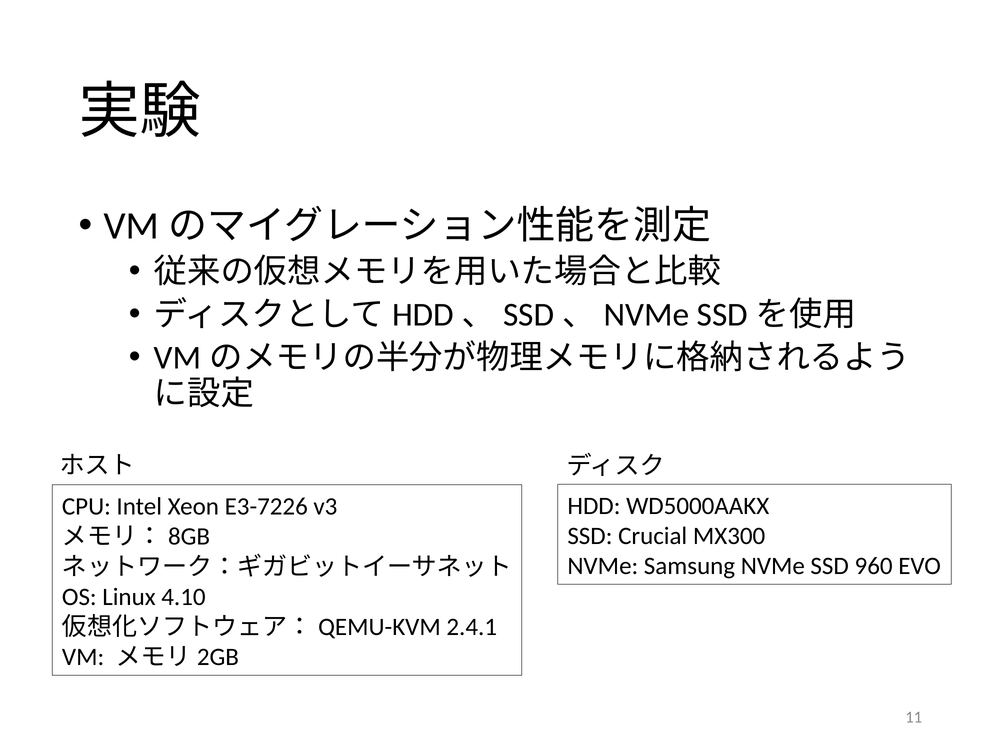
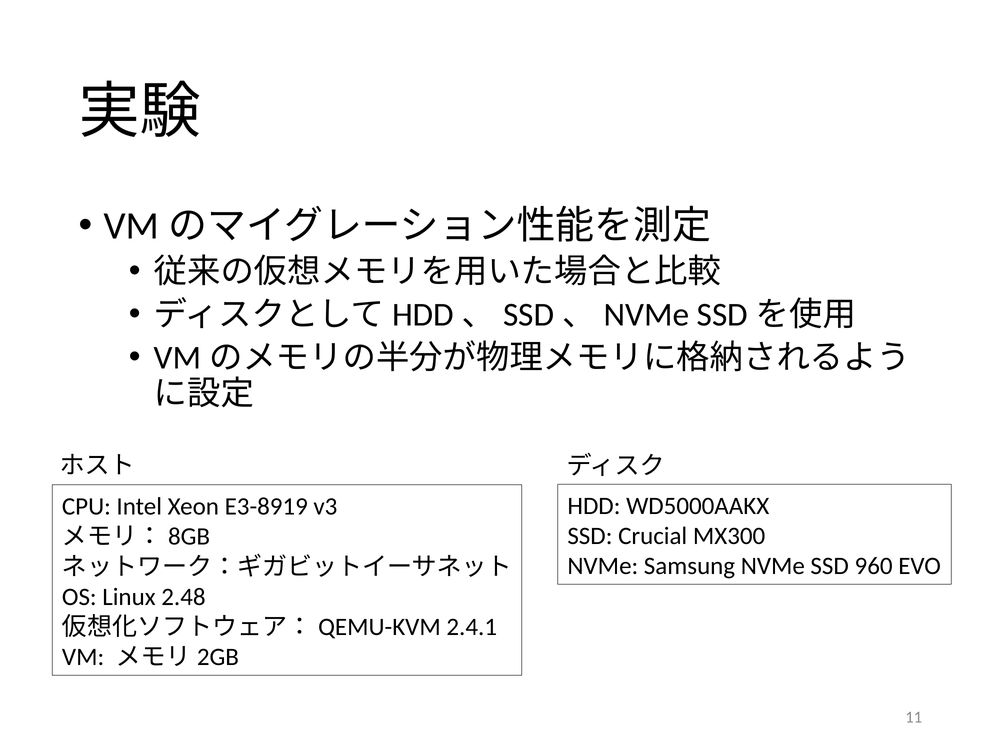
E3-7226: E3-7226 -> E3-8919
4.10: 4.10 -> 2.48
